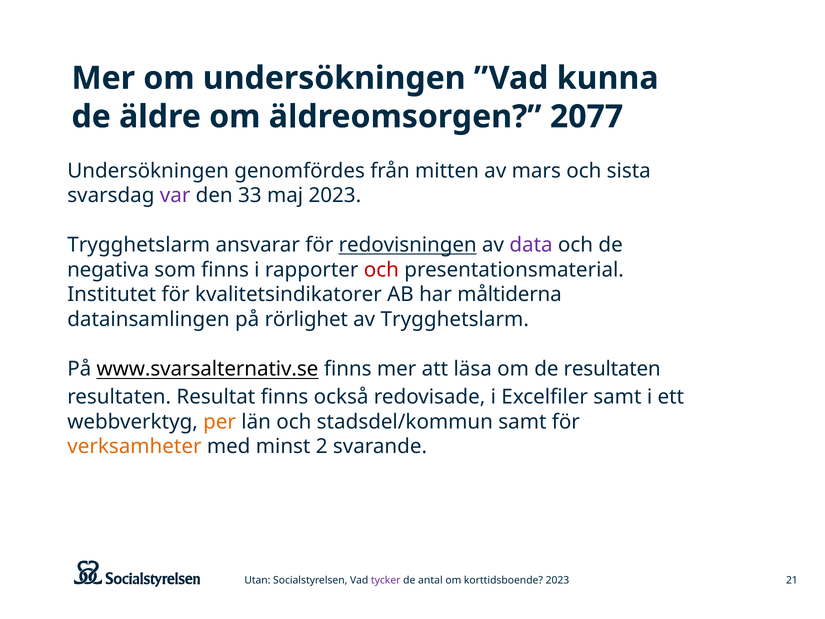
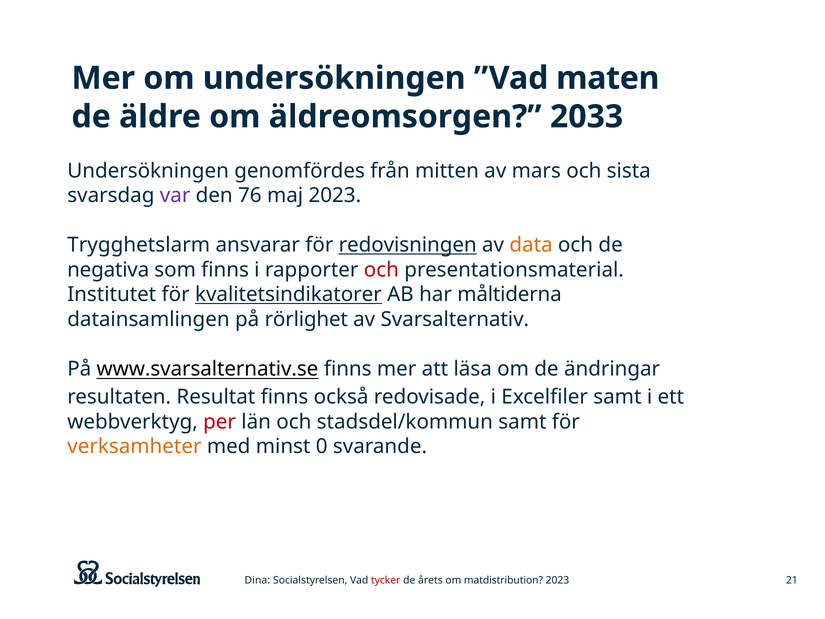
kunna: kunna -> maten
2077: 2077 -> 2033
33: 33 -> 76
data colour: purple -> orange
kvalitetsindikatorer underline: none -> present
av Trygghetslarm: Trygghetslarm -> Svarsalternativ
de resultaten: resultaten -> ändringar
per colour: orange -> red
2: 2 -> 0
Utan: Utan -> Dina
tycker colour: purple -> red
antal: antal -> årets
korttidsboende: korttidsboende -> matdistribution
